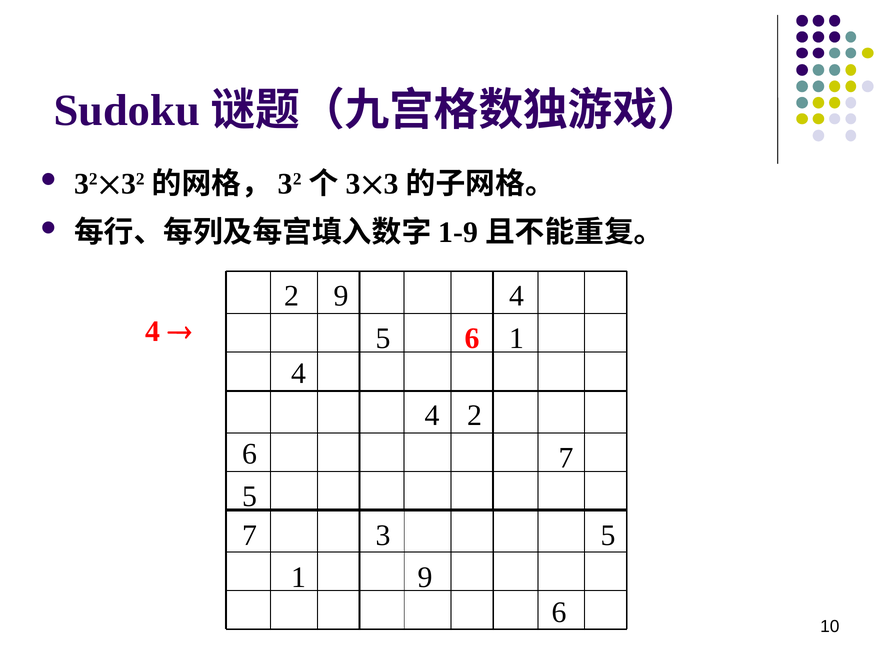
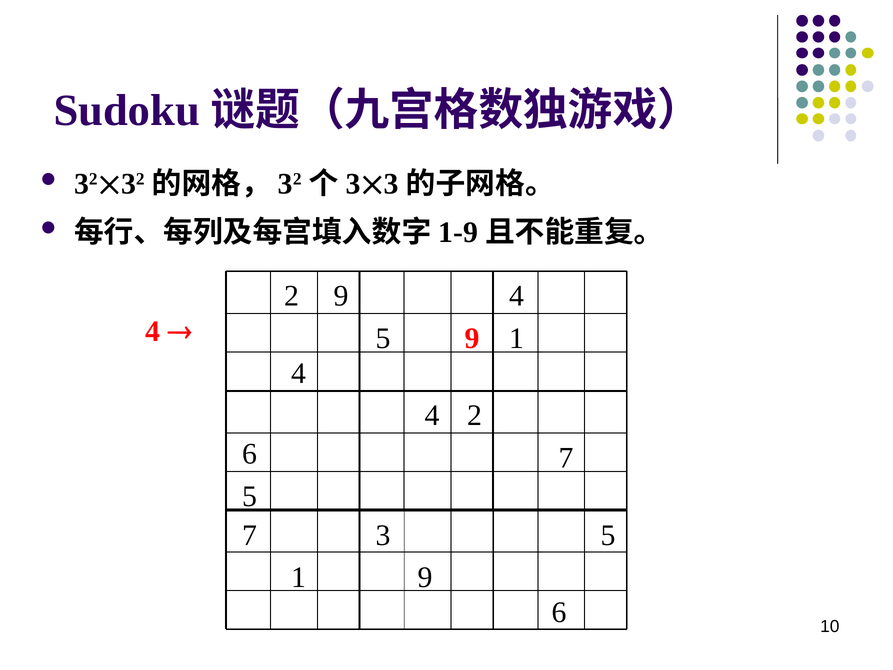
6 at (472, 338): 6 -> 9
